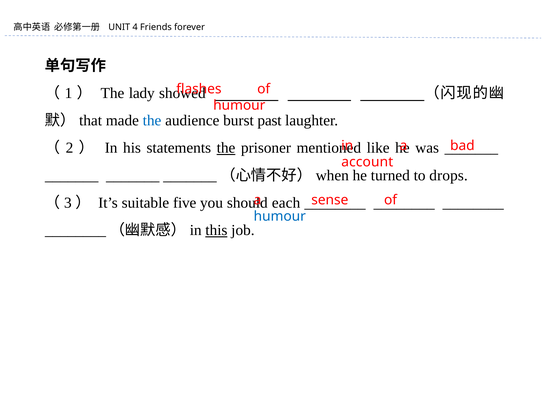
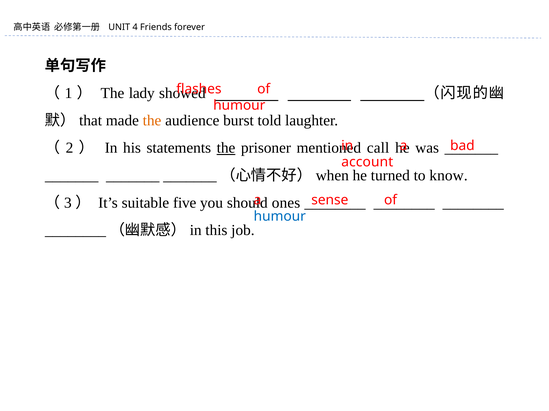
the at (152, 121) colour: blue -> orange
past: past -> told
like: like -> call
drops: drops -> know
each: each -> ones
this underline: present -> none
